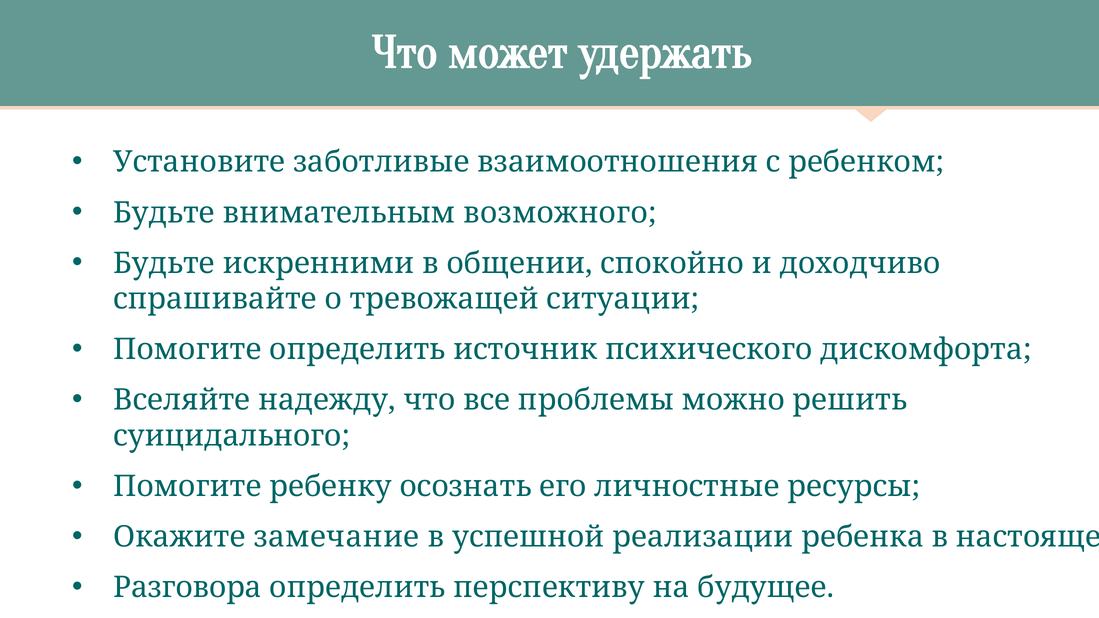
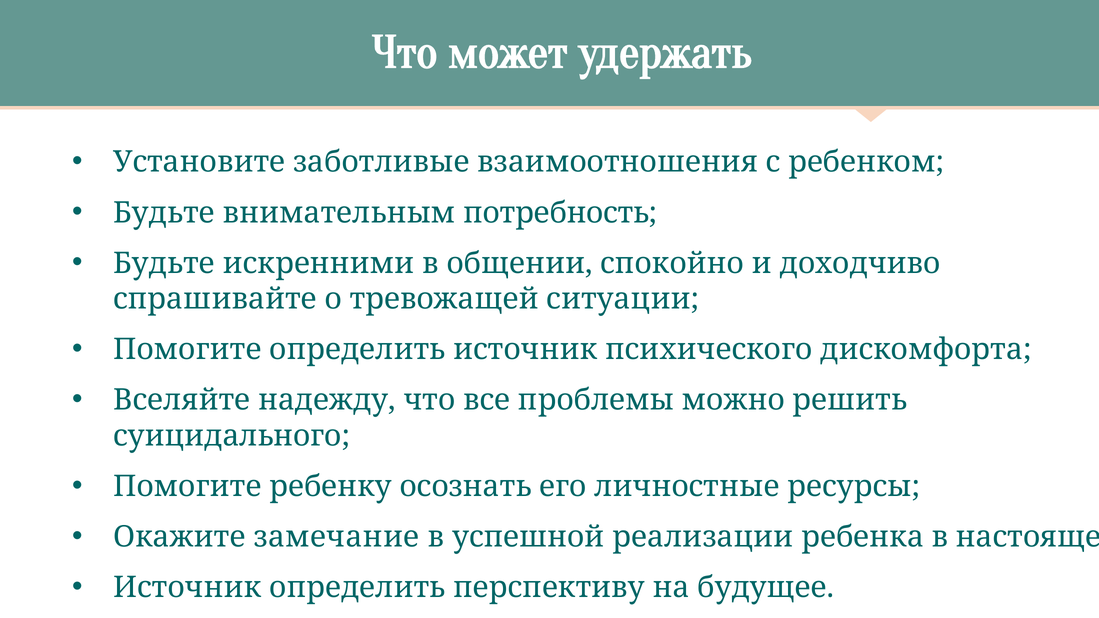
возможного: возможного -> потребность
Разговора at (188, 588): Разговора -> Источник
